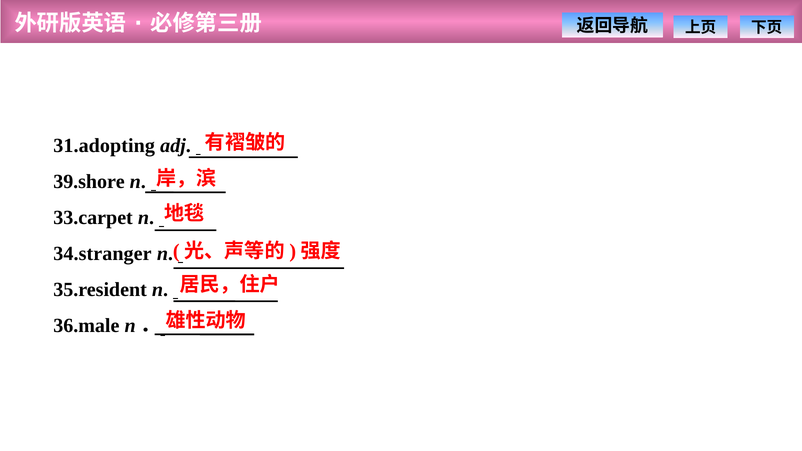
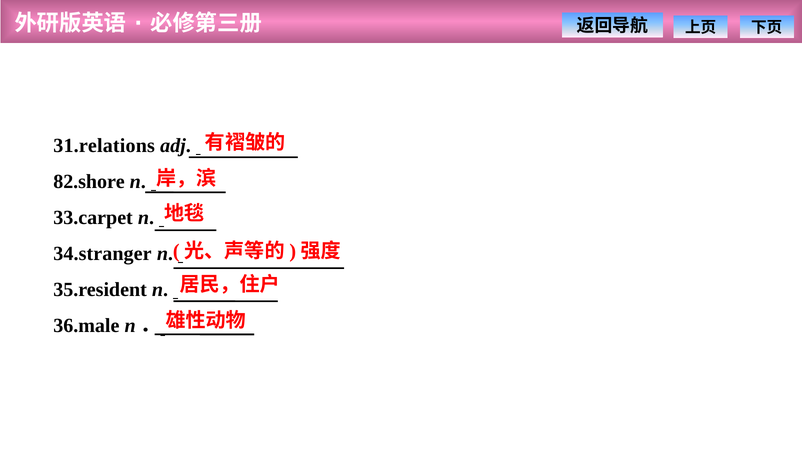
31.adopting: 31.adopting -> 31.relations
39.shore: 39.shore -> 82.shore
